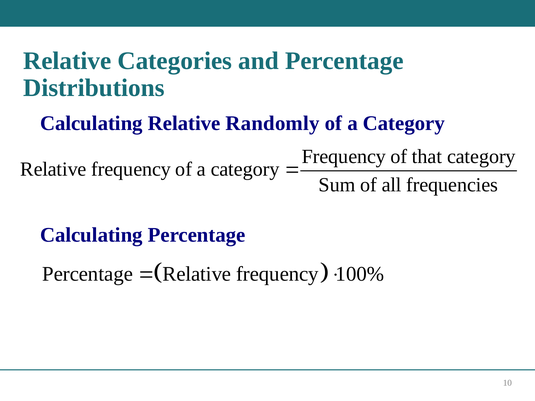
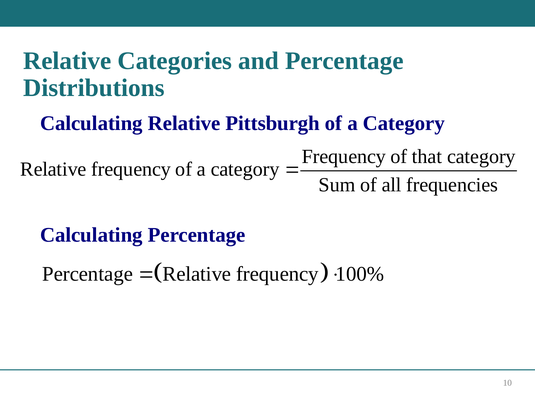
Randomly: Randomly -> Pittsburgh
